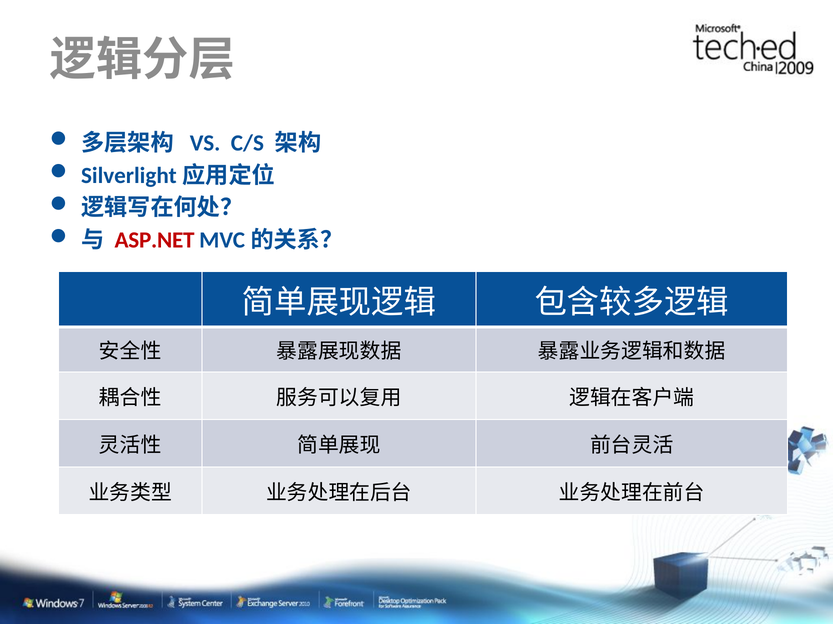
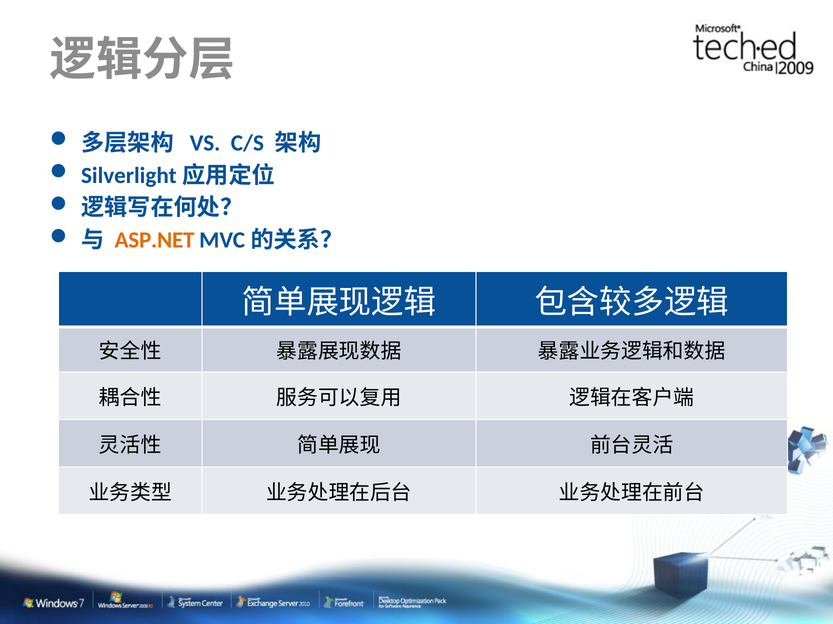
ASP.NET colour: red -> orange
